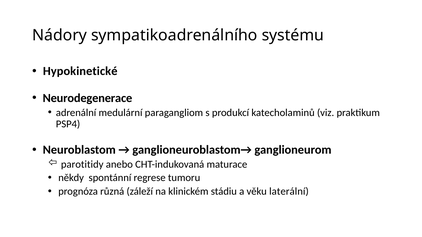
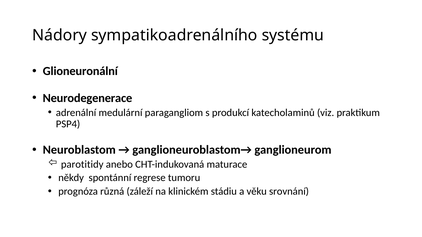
Hypokinetické: Hypokinetické -> Glioneuronální
laterální: laterální -> srovnání
